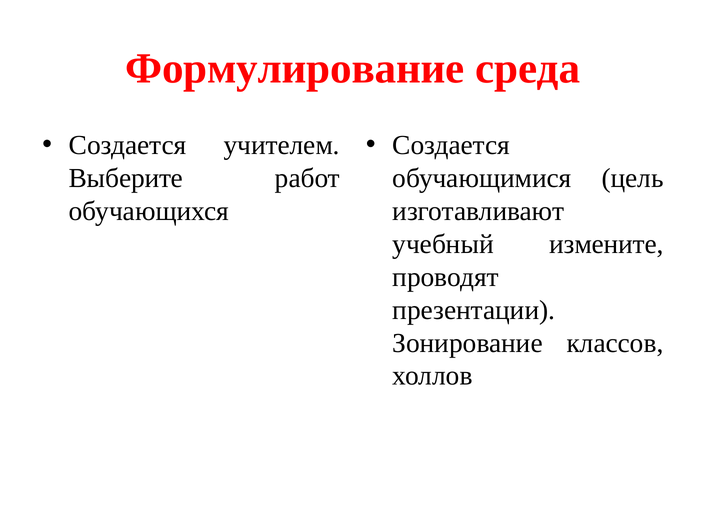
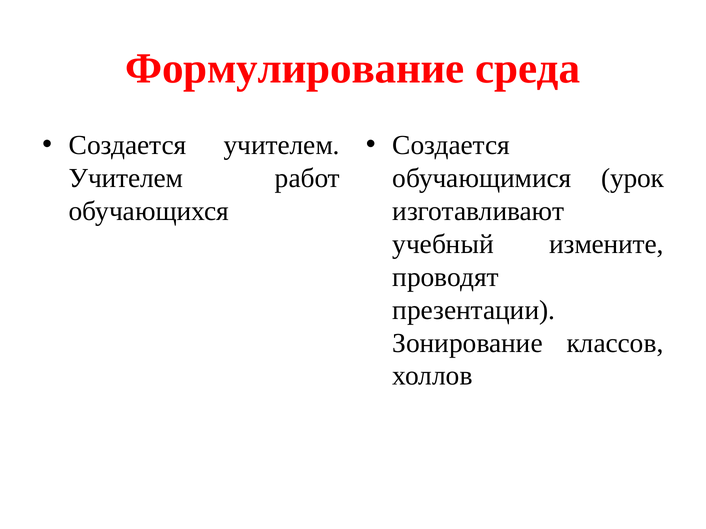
Выберите at (126, 178): Выберите -> Учителем
цель: цель -> урок
